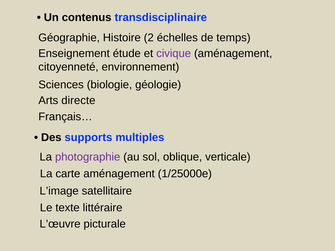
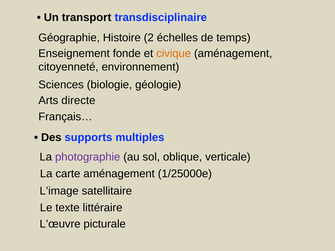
contenus: contenus -> transport
étude: étude -> fonde
civique colour: purple -> orange
